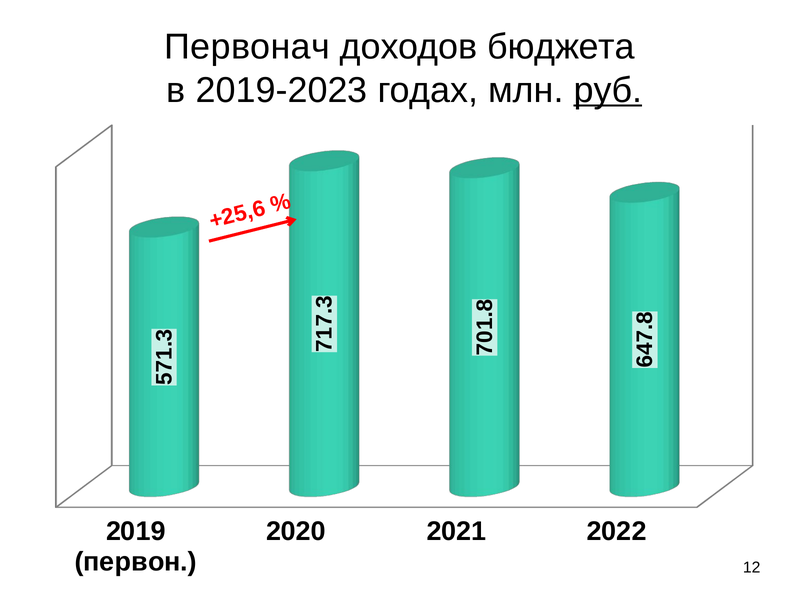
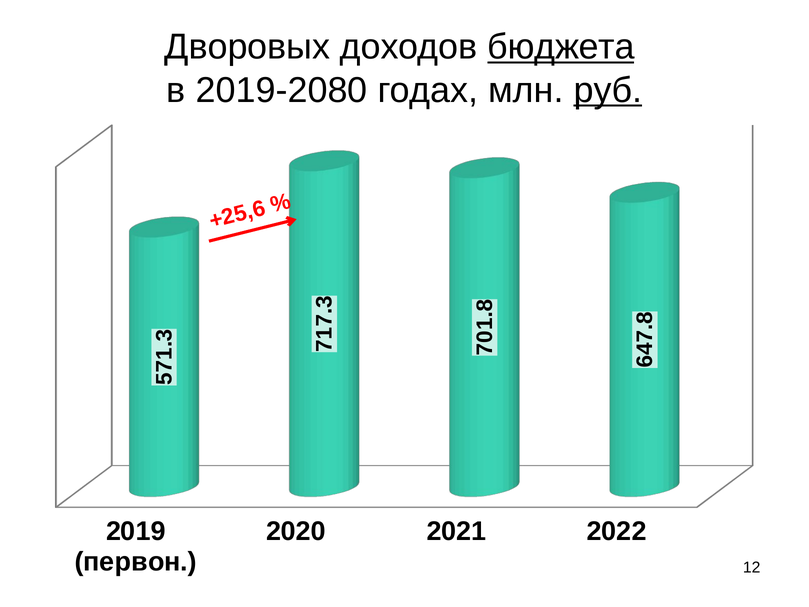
Первонач: Первонач -> Дворовых
бюджета underline: none -> present
2019-2023: 2019-2023 -> 2019-2080
